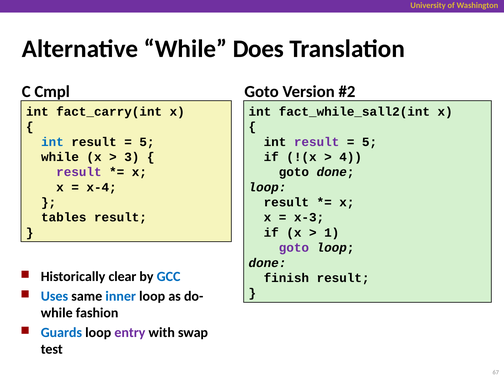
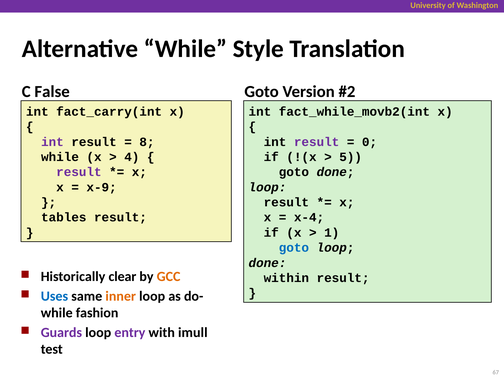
Does: Does -> Style
Cmpl: Cmpl -> False
fact_while_sall2(int: fact_while_sall2(int -> fact_while_movb2(int
int at (52, 142) colour: blue -> purple
5 at (147, 142): 5 -> 8
5 at (370, 142): 5 -> 0
3: 3 -> 4
4: 4 -> 5
x-4: x-4 -> x-9
x-3: x-3 -> x-4
goto at (294, 248) colour: purple -> blue
GCC colour: blue -> orange
finish: finish -> within
inner colour: blue -> orange
Guards colour: blue -> purple
swap: swap -> imull
